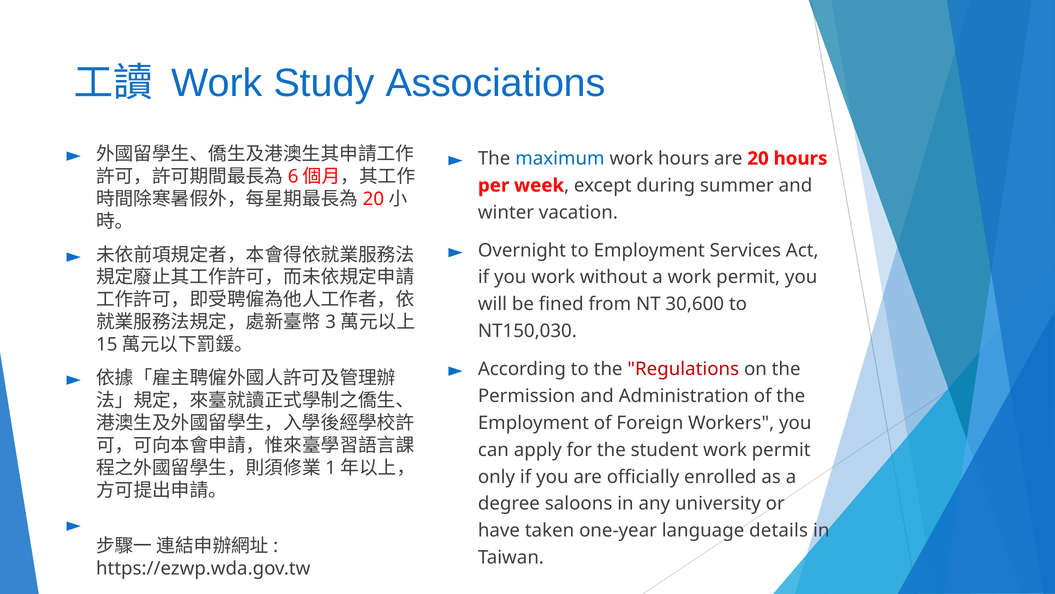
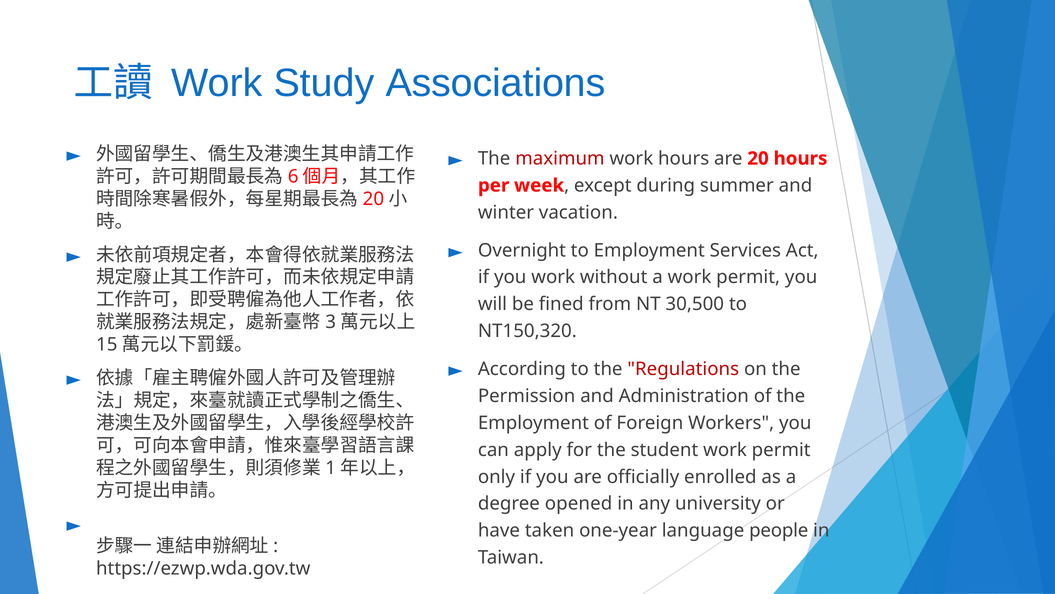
maximum colour: blue -> red
30,600: 30,600 -> 30,500
NT150,030: NT150,030 -> NT150,320
saloons: saloons -> opened
details: details -> people
